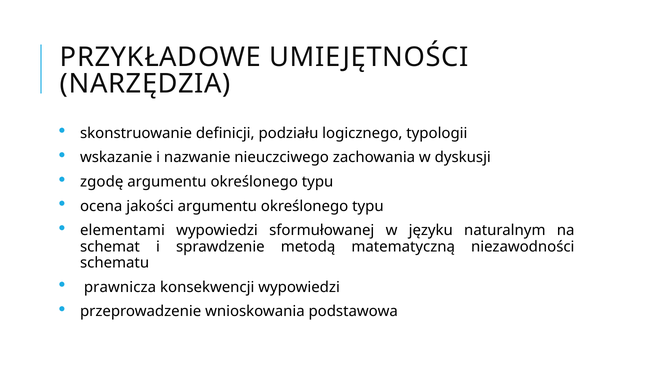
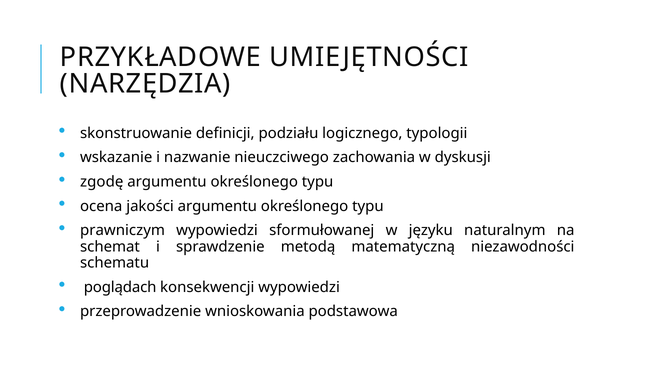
elementami: elementami -> prawniczym
prawnicza: prawnicza -> poglądach
